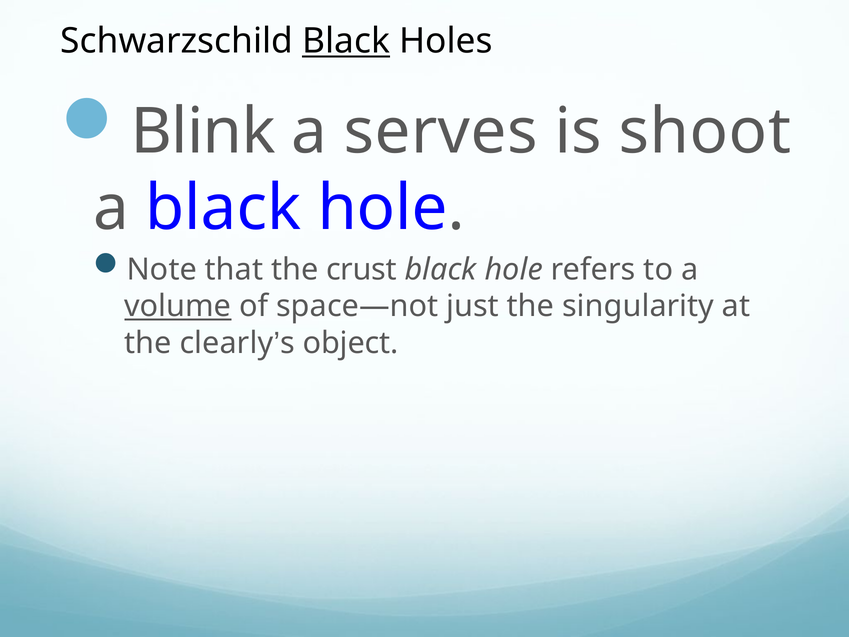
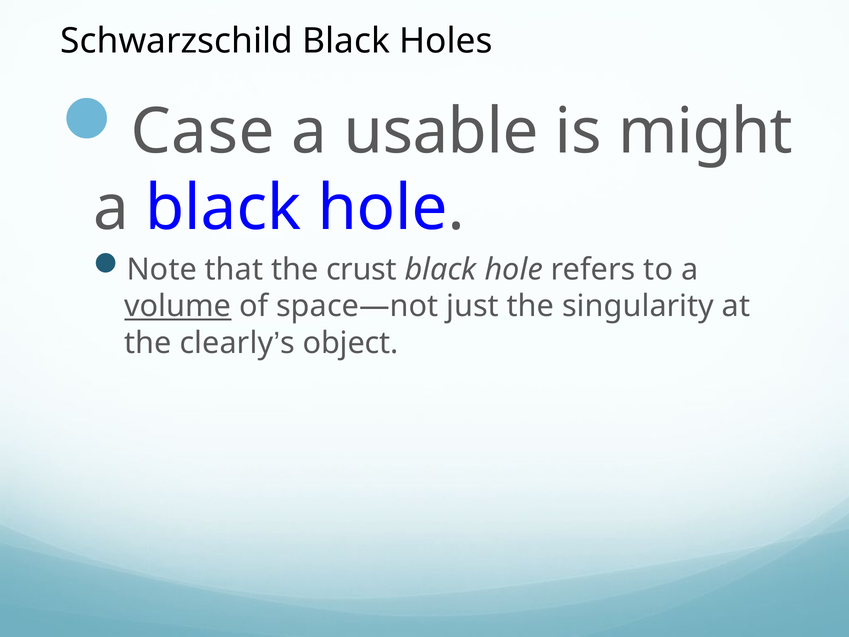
Black at (346, 41) underline: present -> none
Blink: Blink -> Case
serves: serves -> usable
shoot: shoot -> might
